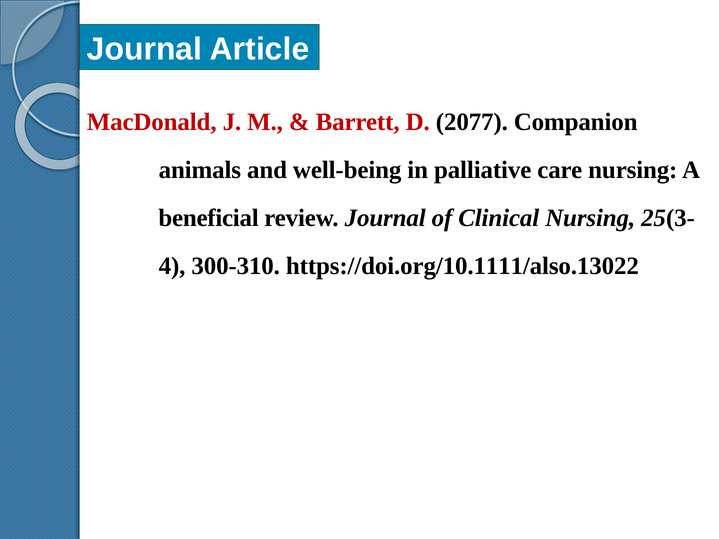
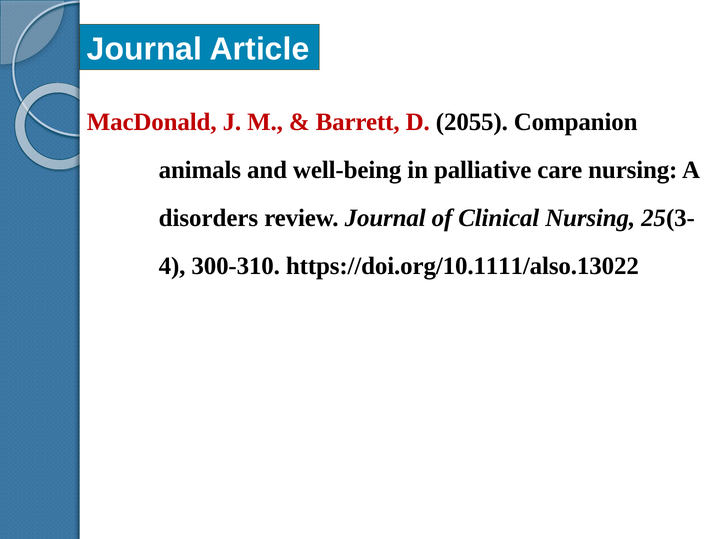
2077: 2077 -> 2055
beneficial: beneficial -> disorders
